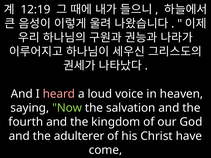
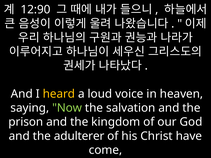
12:19: 12:19 -> 12:90
heard colour: pink -> yellow
fourth: fourth -> prison
